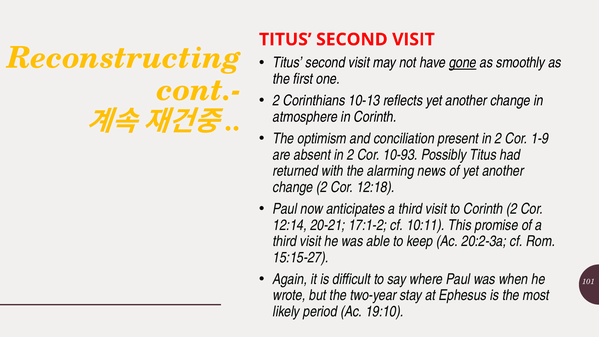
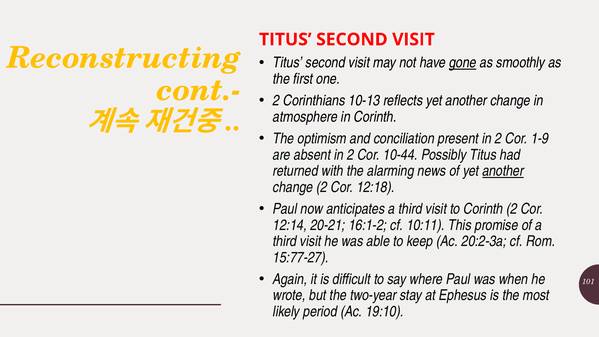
10-93: 10-93 -> 10-44
another at (503, 171) underline: none -> present
17:1-2: 17:1-2 -> 16:1-2
15:15-27: 15:15-27 -> 15:77-27
